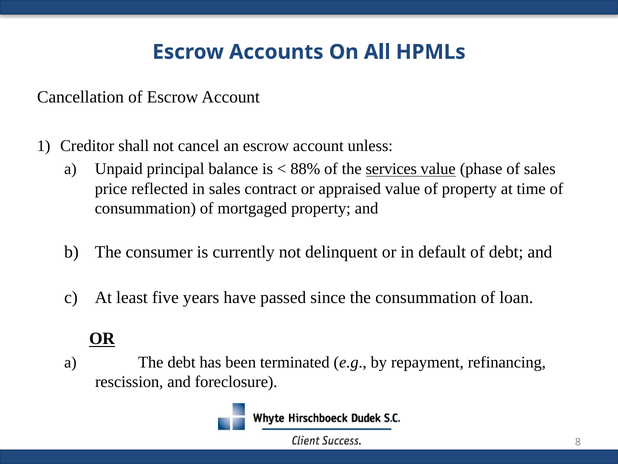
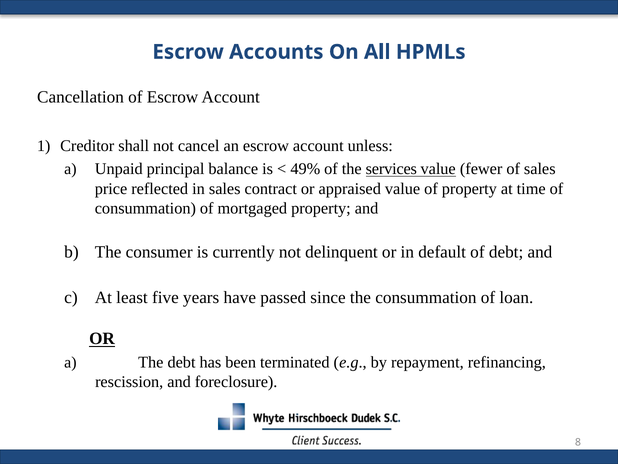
88%: 88% -> 49%
phase: phase -> fewer
